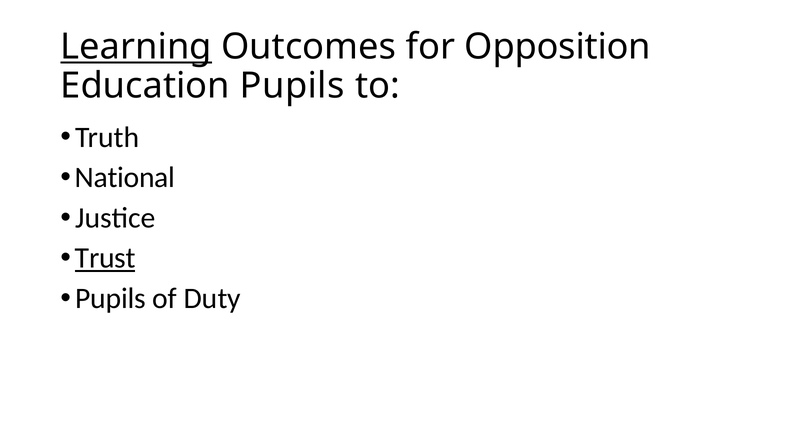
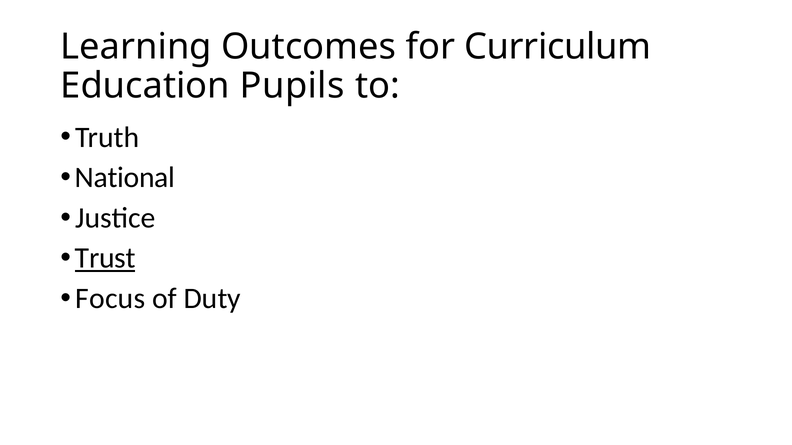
Learning underline: present -> none
Opposition: Opposition -> Curriculum
Pupils at (111, 299): Pupils -> Focus
